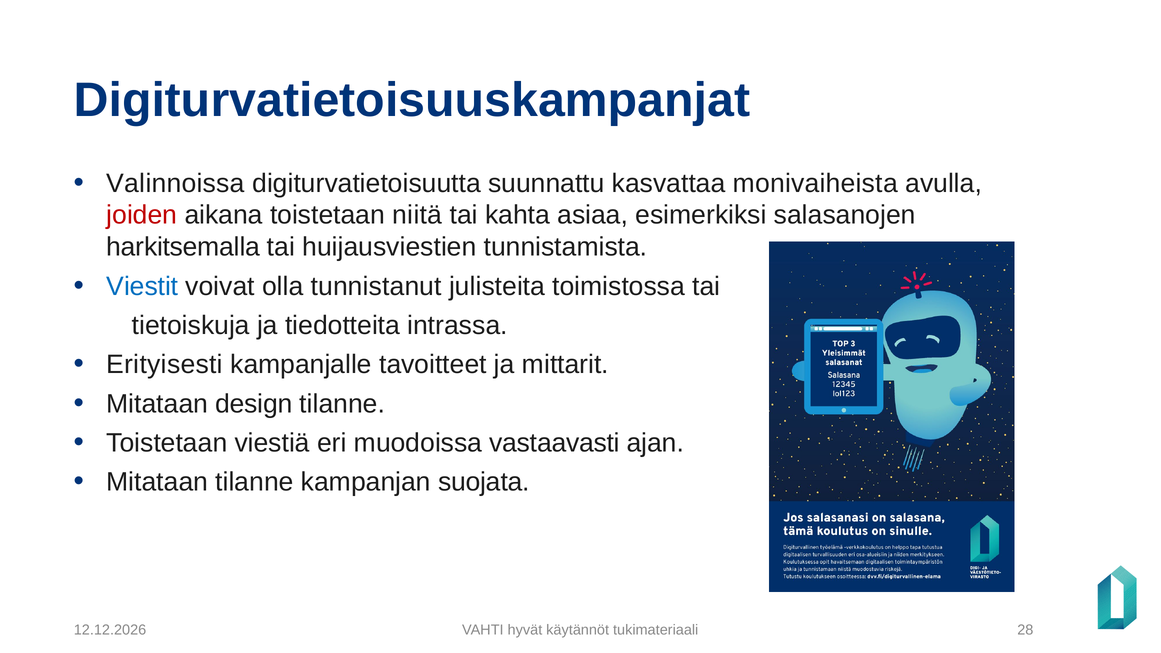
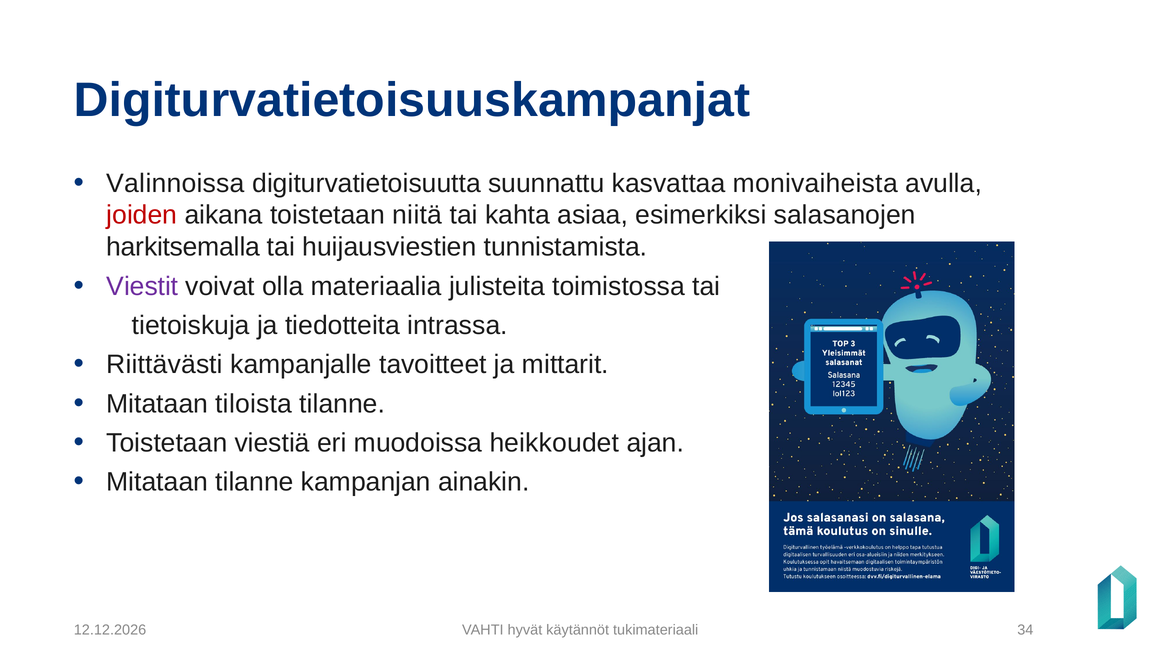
Viestit colour: blue -> purple
tunnistanut: tunnistanut -> materiaalia
Erityisesti: Erityisesti -> Riittävästi
design: design -> tiloista
vastaavasti: vastaavasti -> heikkoudet
suojata: suojata -> ainakin
28: 28 -> 34
